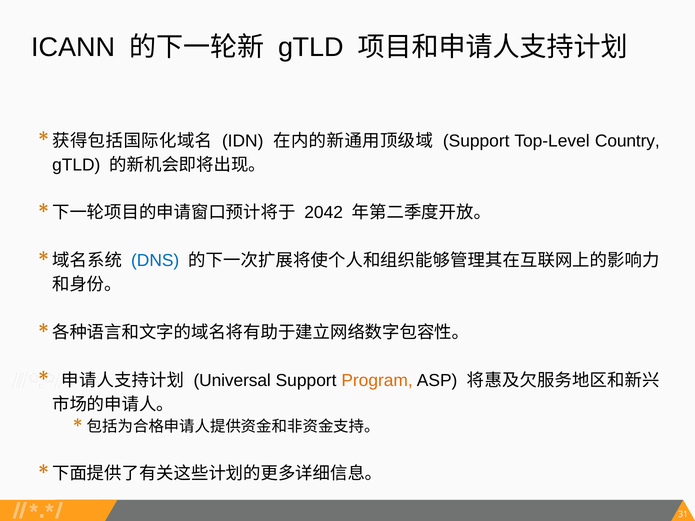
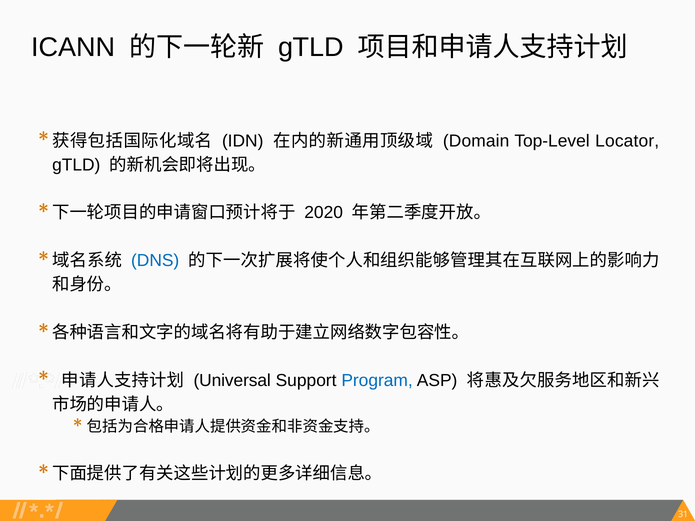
Support at (476, 141): Support -> Domain
Country: Country -> Locator
2042: 2042 -> 2020
Program colour: orange -> blue
